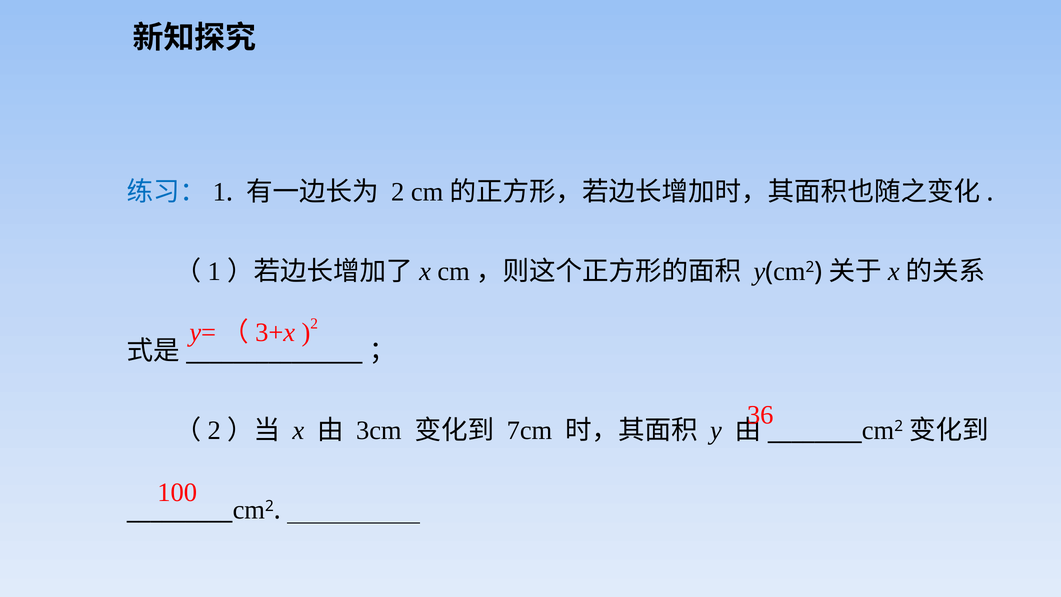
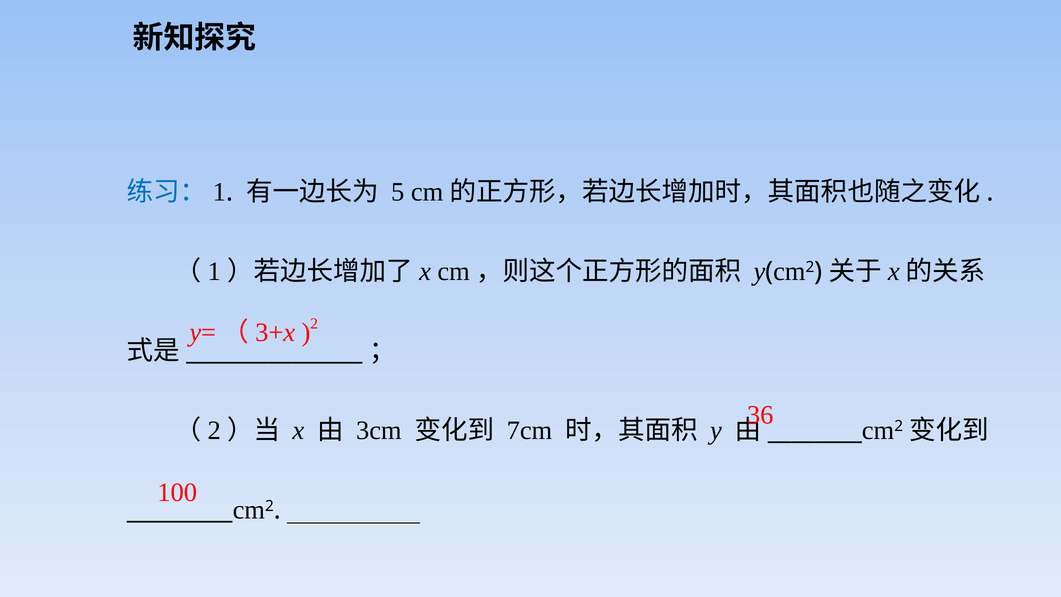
2 at (398, 192): 2 -> 5
